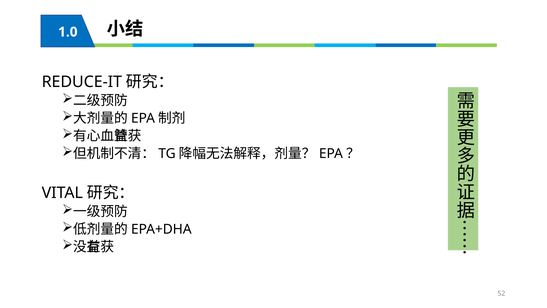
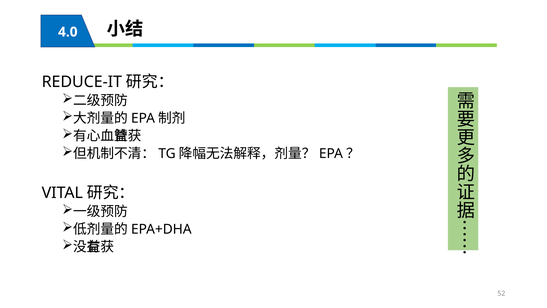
1.0: 1.0 -> 4.0
